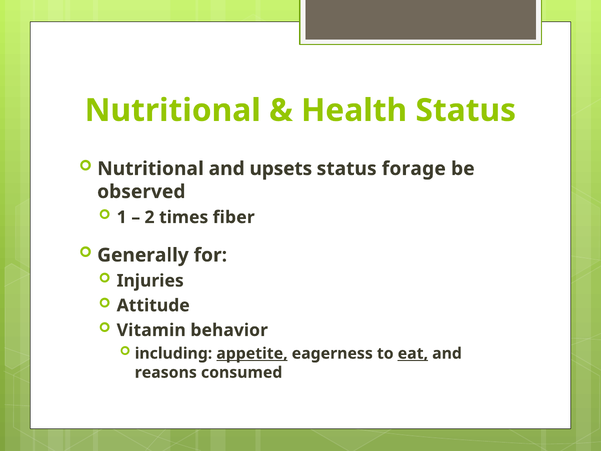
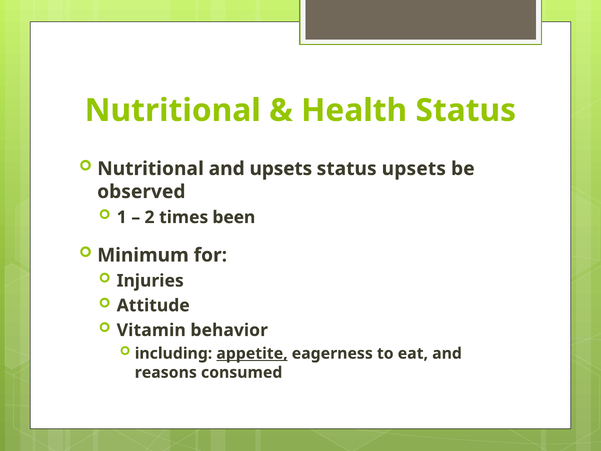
status forage: forage -> upsets
fiber: fiber -> been
Generally: Generally -> Minimum
eat underline: present -> none
